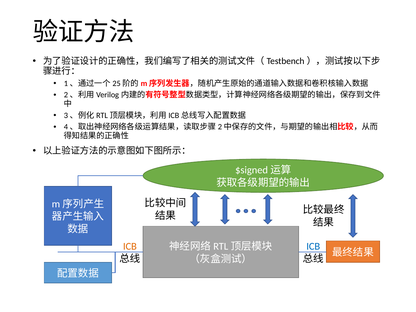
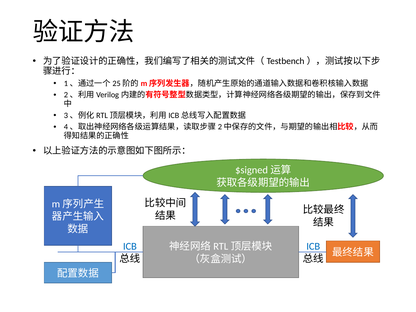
ICB at (130, 246) colour: orange -> blue
